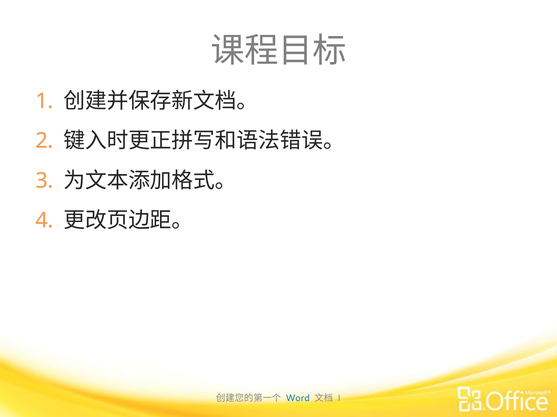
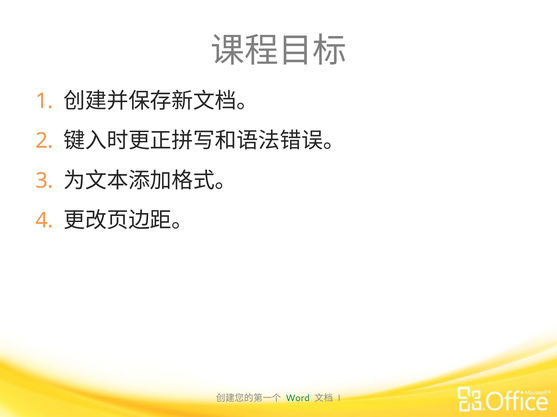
Word colour: blue -> green
